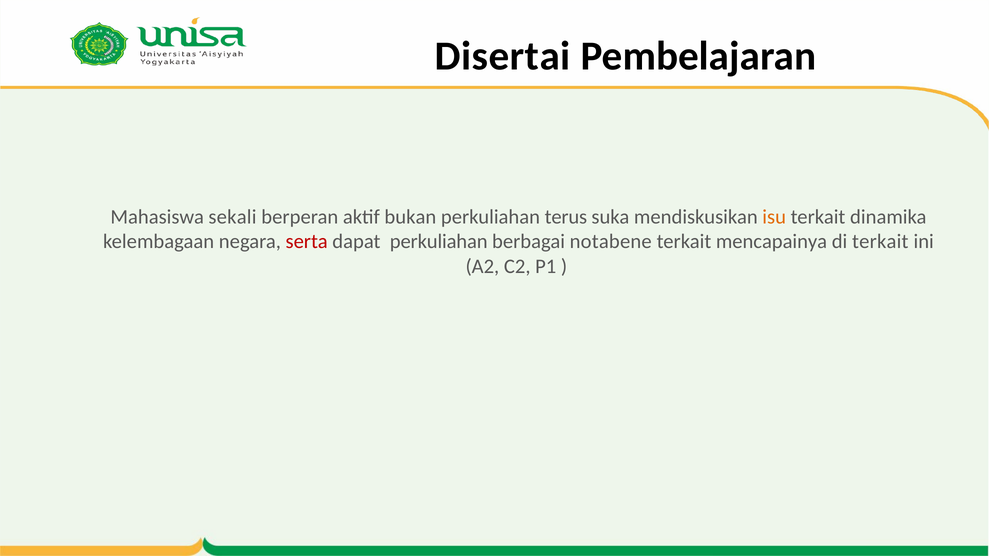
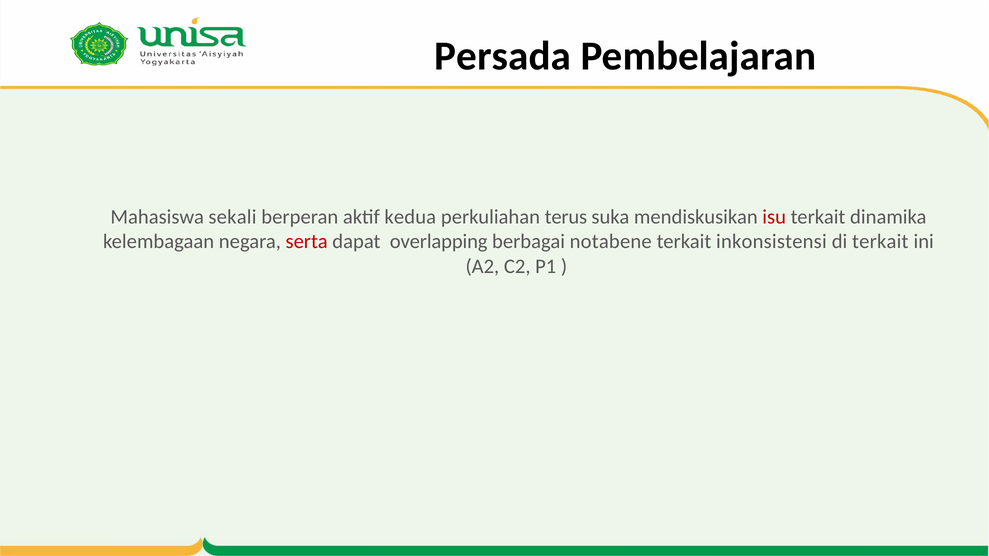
Disertai: Disertai -> Persada
bukan: bukan -> kedua
isu colour: orange -> red
dapat perkuliahan: perkuliahan -> overlapping
mencapainya: mencapainya -> inkonsistensi
